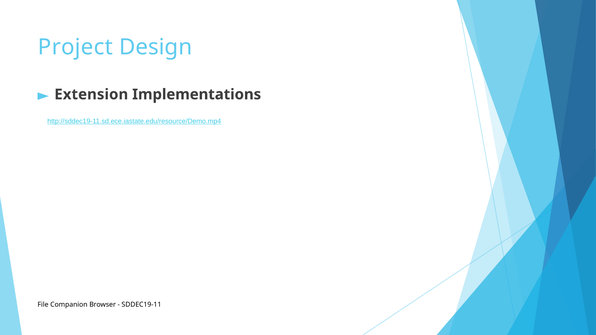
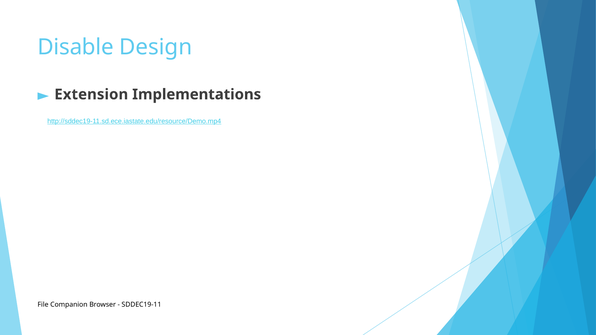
Project: Project -> Disable
